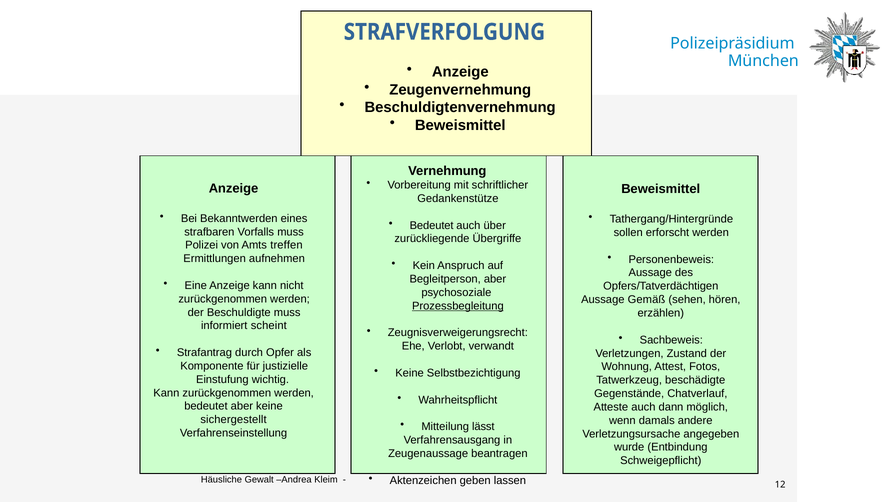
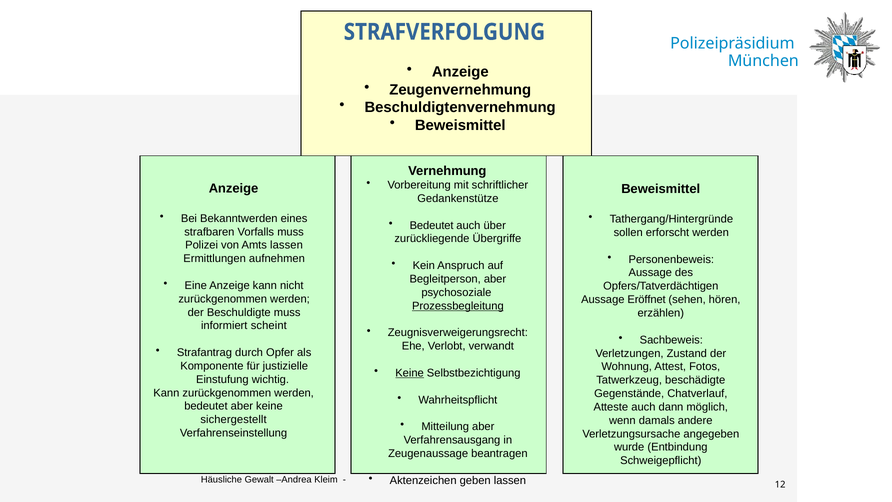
Amts treffen: treffen -> lassen
Gemäß: Gemäß -> Eröffnet
Keine at (410, 373) underline: none -> present
Mitteilung lässt: lässt -> aber
